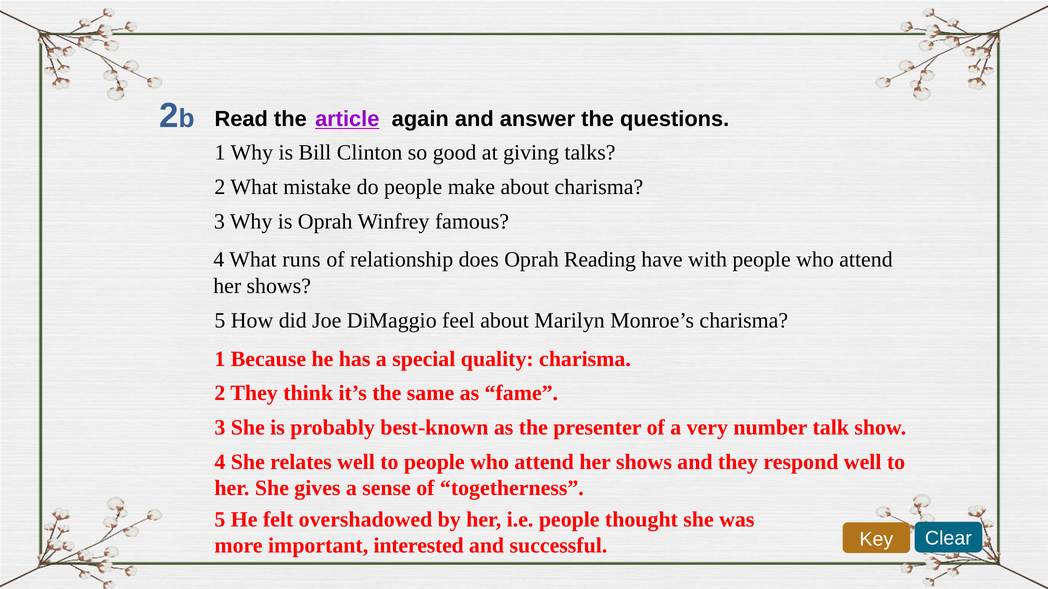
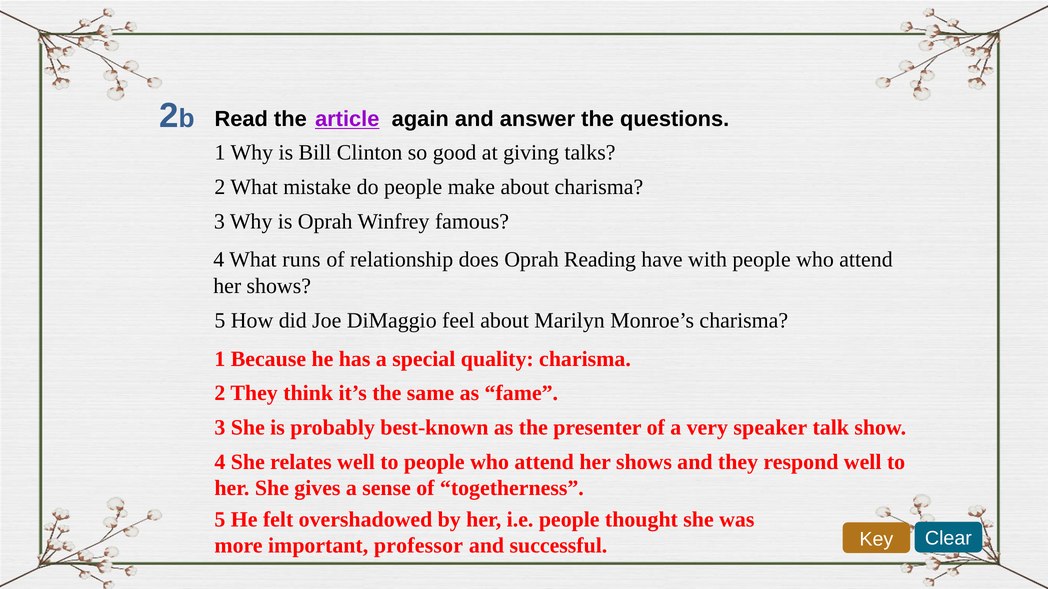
number: number -> speaker
interested: interested -> professor
